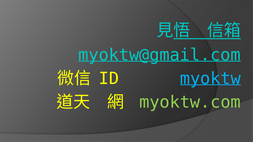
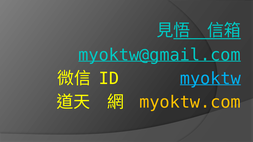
myoktw.com colour: light green -> yellow
